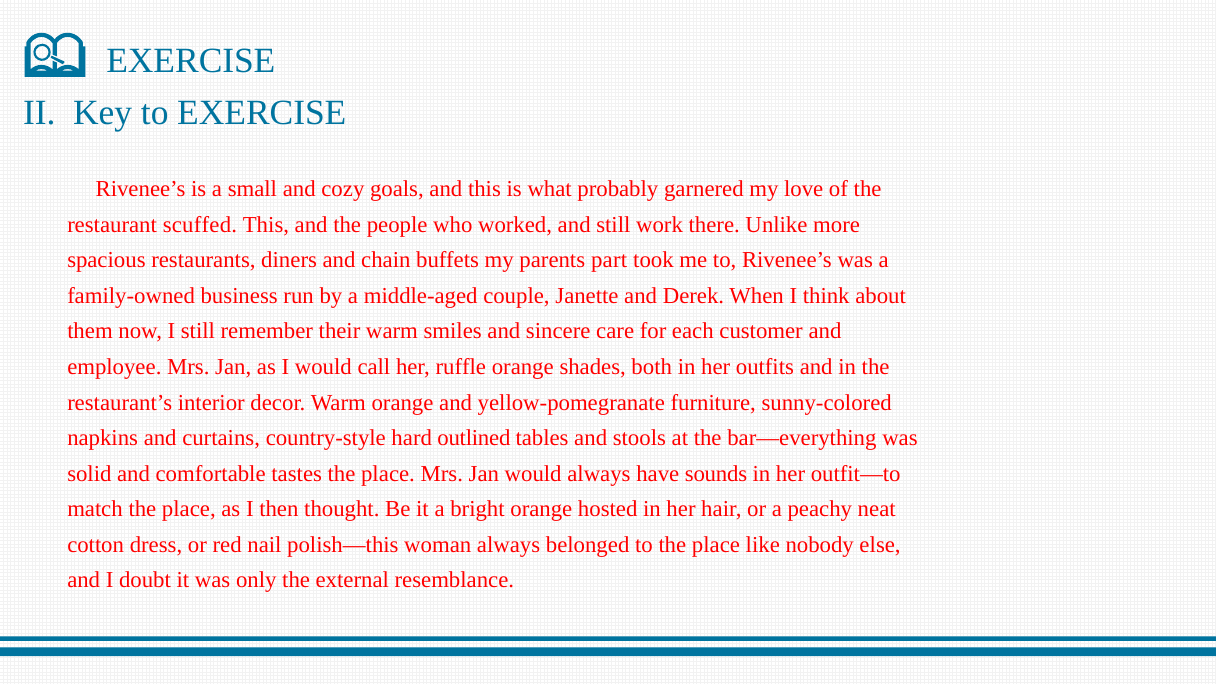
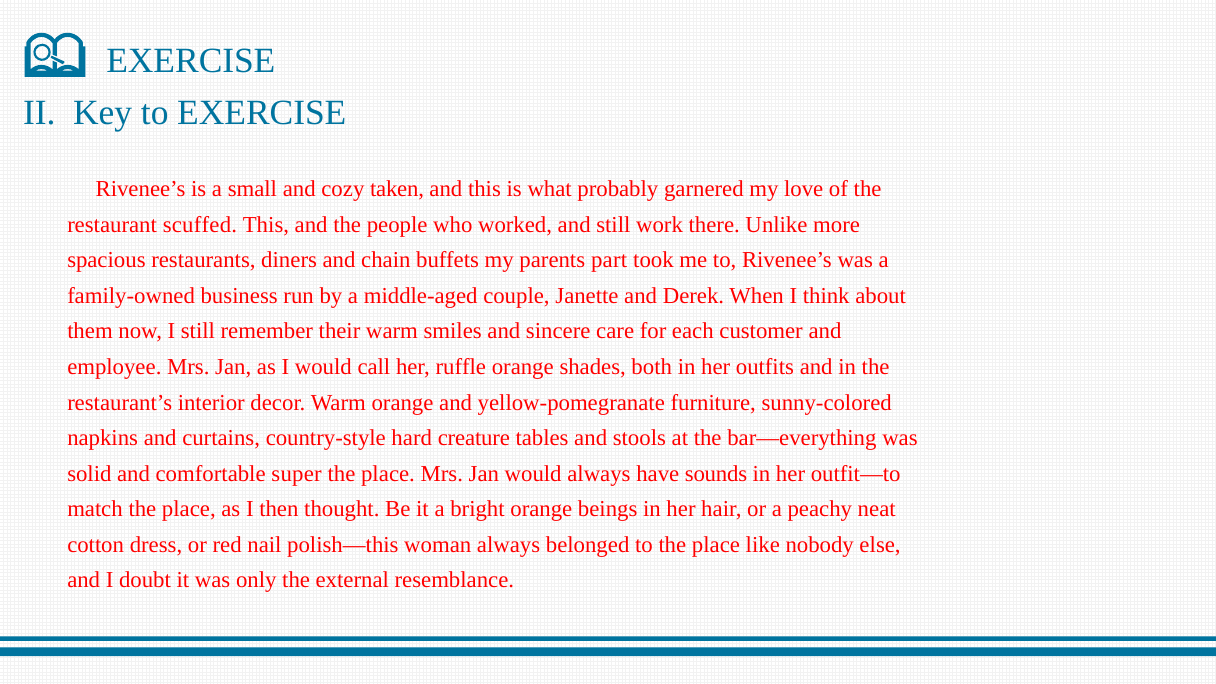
goals: goals -> taken
outlined: outlined -> creature
tastes: tastes -> super
hosted: hosted -> beings
